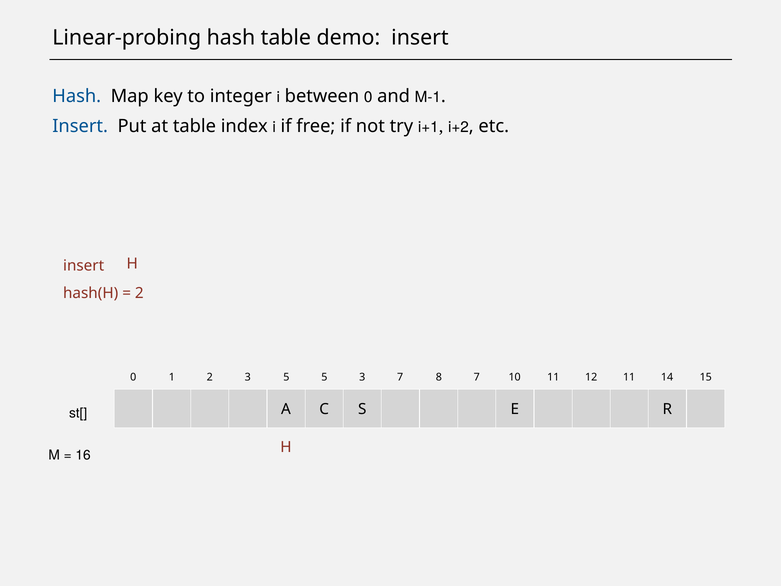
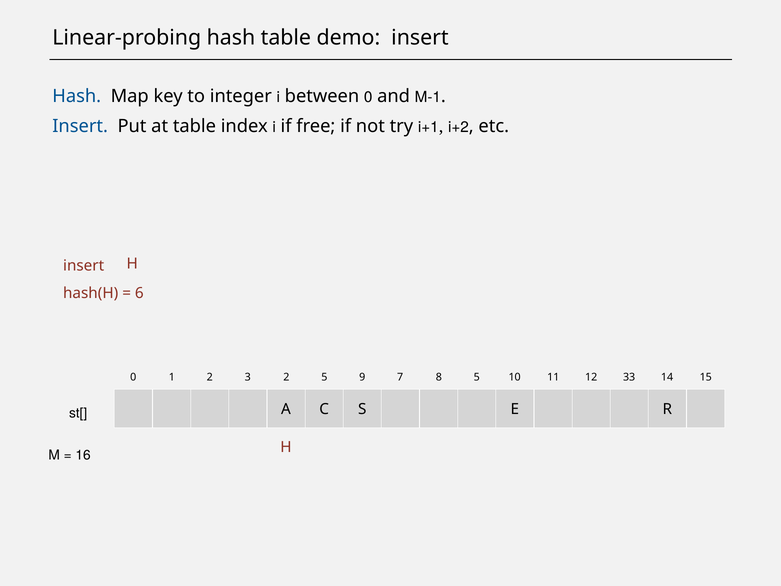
2 at (139, 293): 2 -> 6
3 5: 5 -> 2
5 3: 3 -> 9
8 7: 7 -> 5
12 11: 11 -> 33
